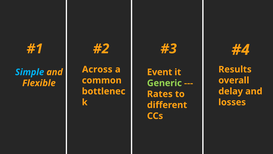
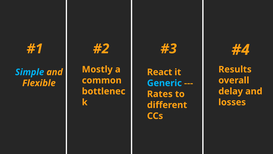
Across: Across -> Mostly
Event: Event -> React
Generic colour: light green -> light blue
